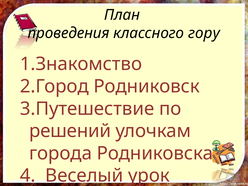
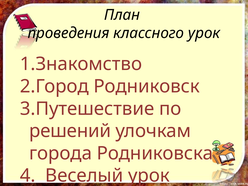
классного гору: гору -> урок
